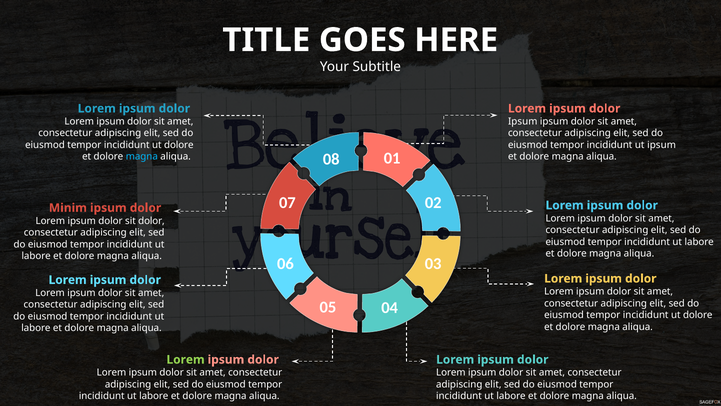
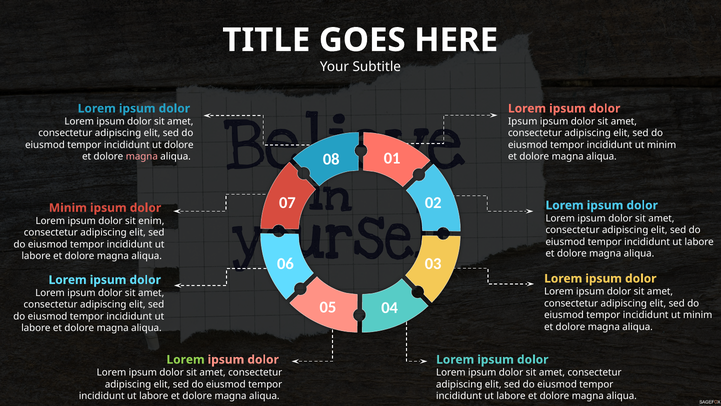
ipsum at (662, 145): ipsum -> minim
magna at (142, 156) colour: light blue -> pink
sit dolor: dolor -> enim
dolore at (698, 315): dolore -> minim
